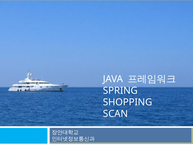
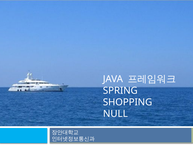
SCAN: SCAN -> NULL
